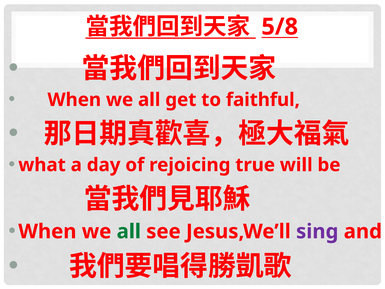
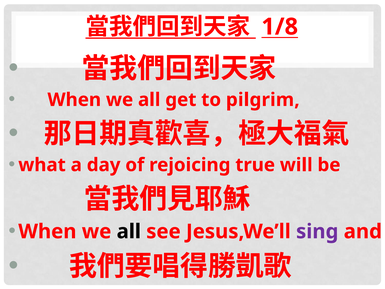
5/8: 5/8 -> 1/8
faithful: faithful -> pilgrim
all at (129, 231) colour: green -> black
